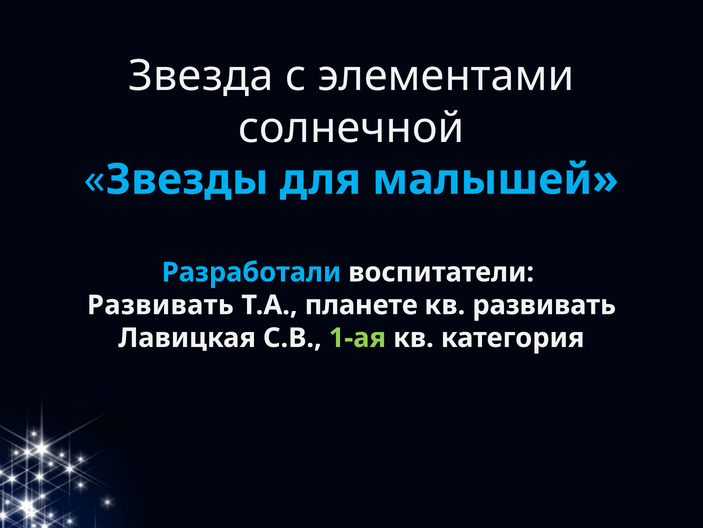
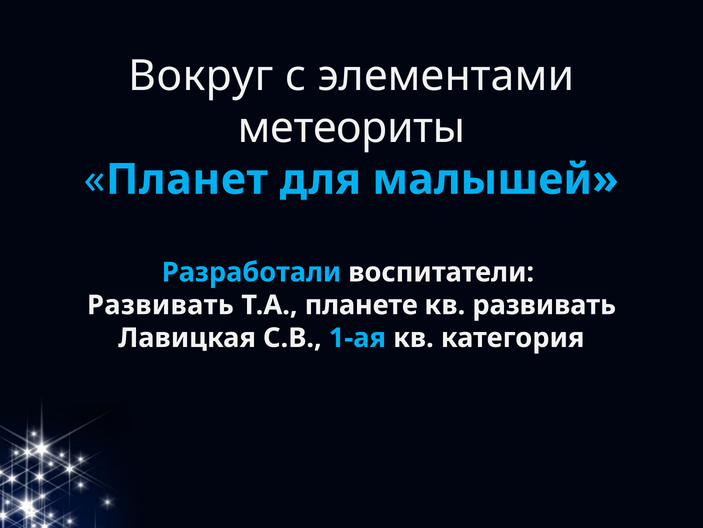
Звезда: Звезда -> Вокруг
солнечной: солнечной -> метеориты
Звезды: Звезды -> Планет
1-ая colour: light green -> light blue
